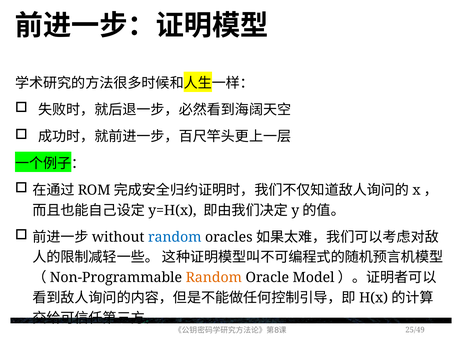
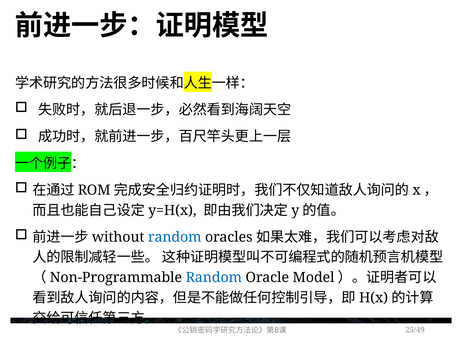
Random at (214, 277) colour: orange -> blue
